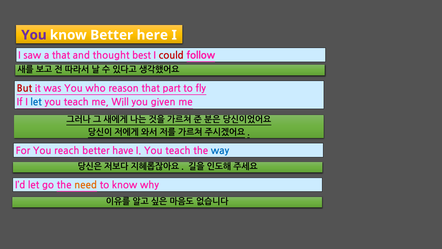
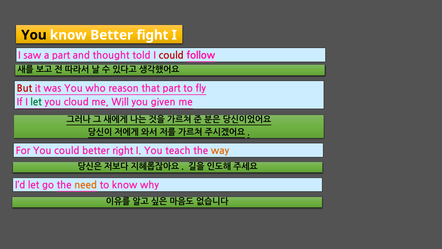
You at (34, 35) colour: purple -> black
here: here -> fight
a that: that -> part
best: best -> told
let at (36, 102) colour: blue -> green
teach at (76, 102): teach -> cloud
You reach: reach -> could
have: have -> right
way colour: blue -> orange
